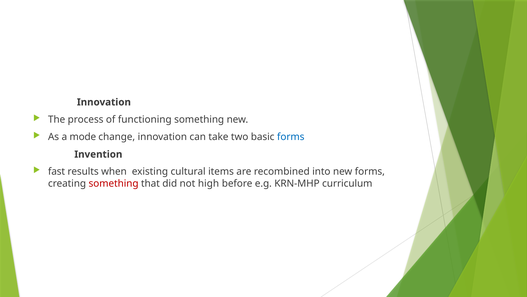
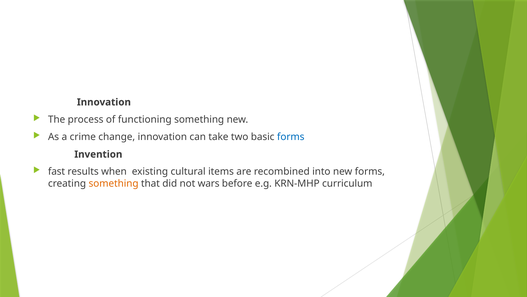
mode: mode -> crime
something at (114, 183) colour: red -> orange
high: high -> wars
